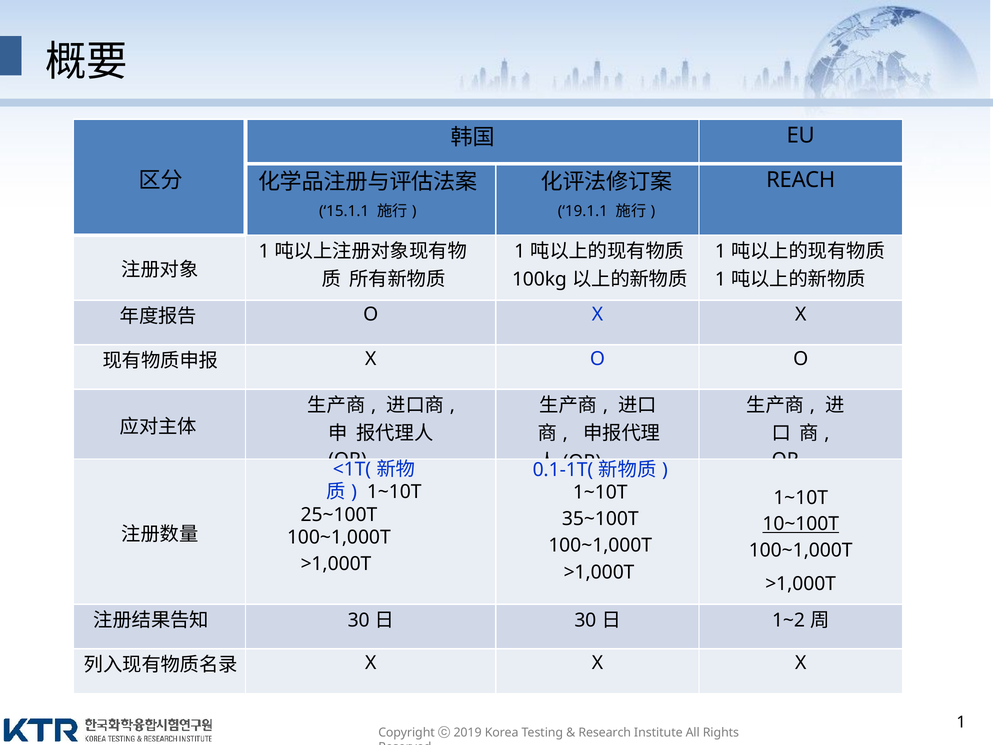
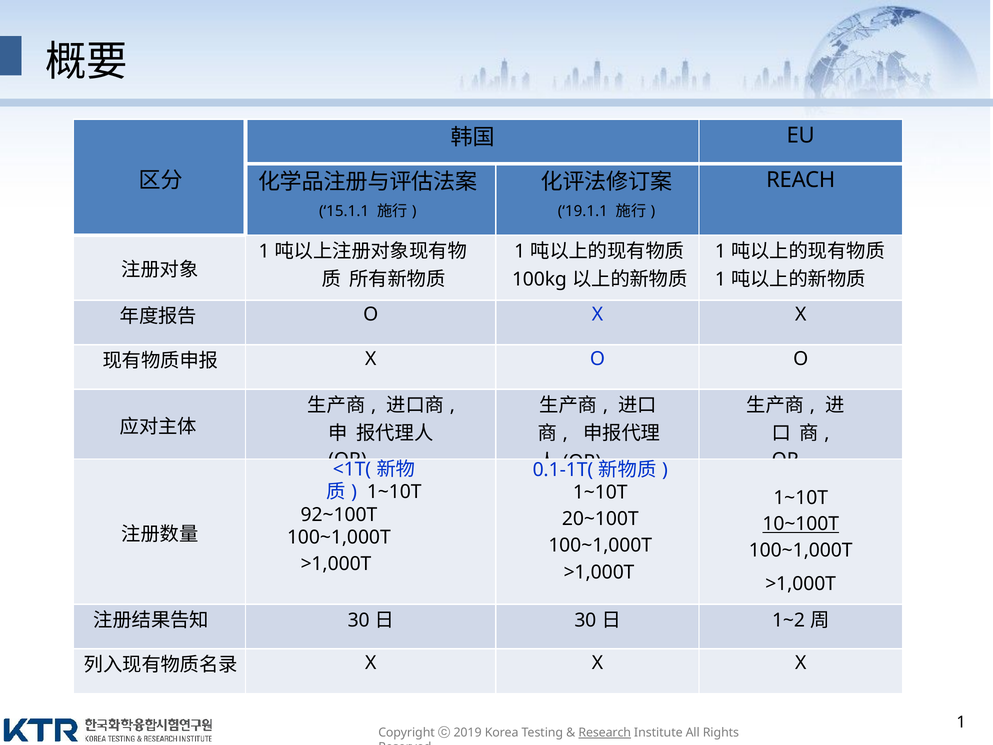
25~100T: 25~100T -> 92~100T
35~100T: 35~100T -> 20~100T
Research underline: none -> present
